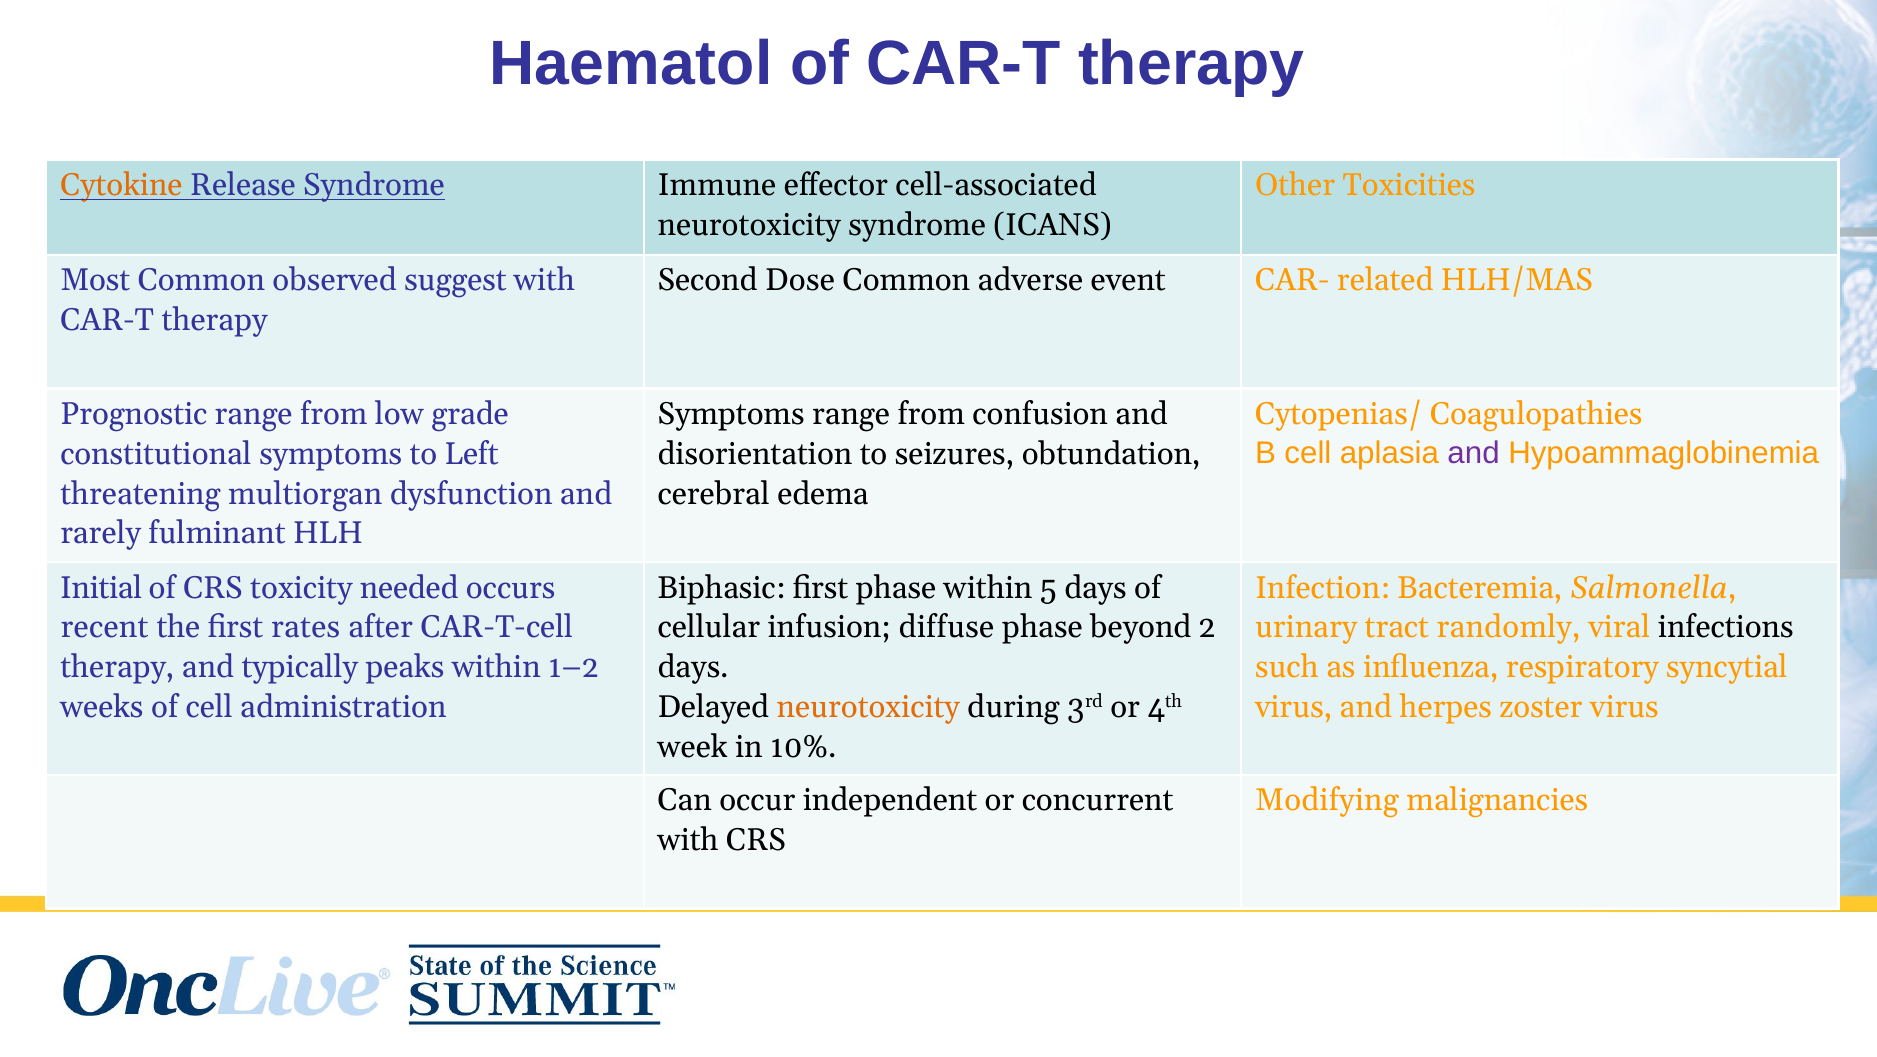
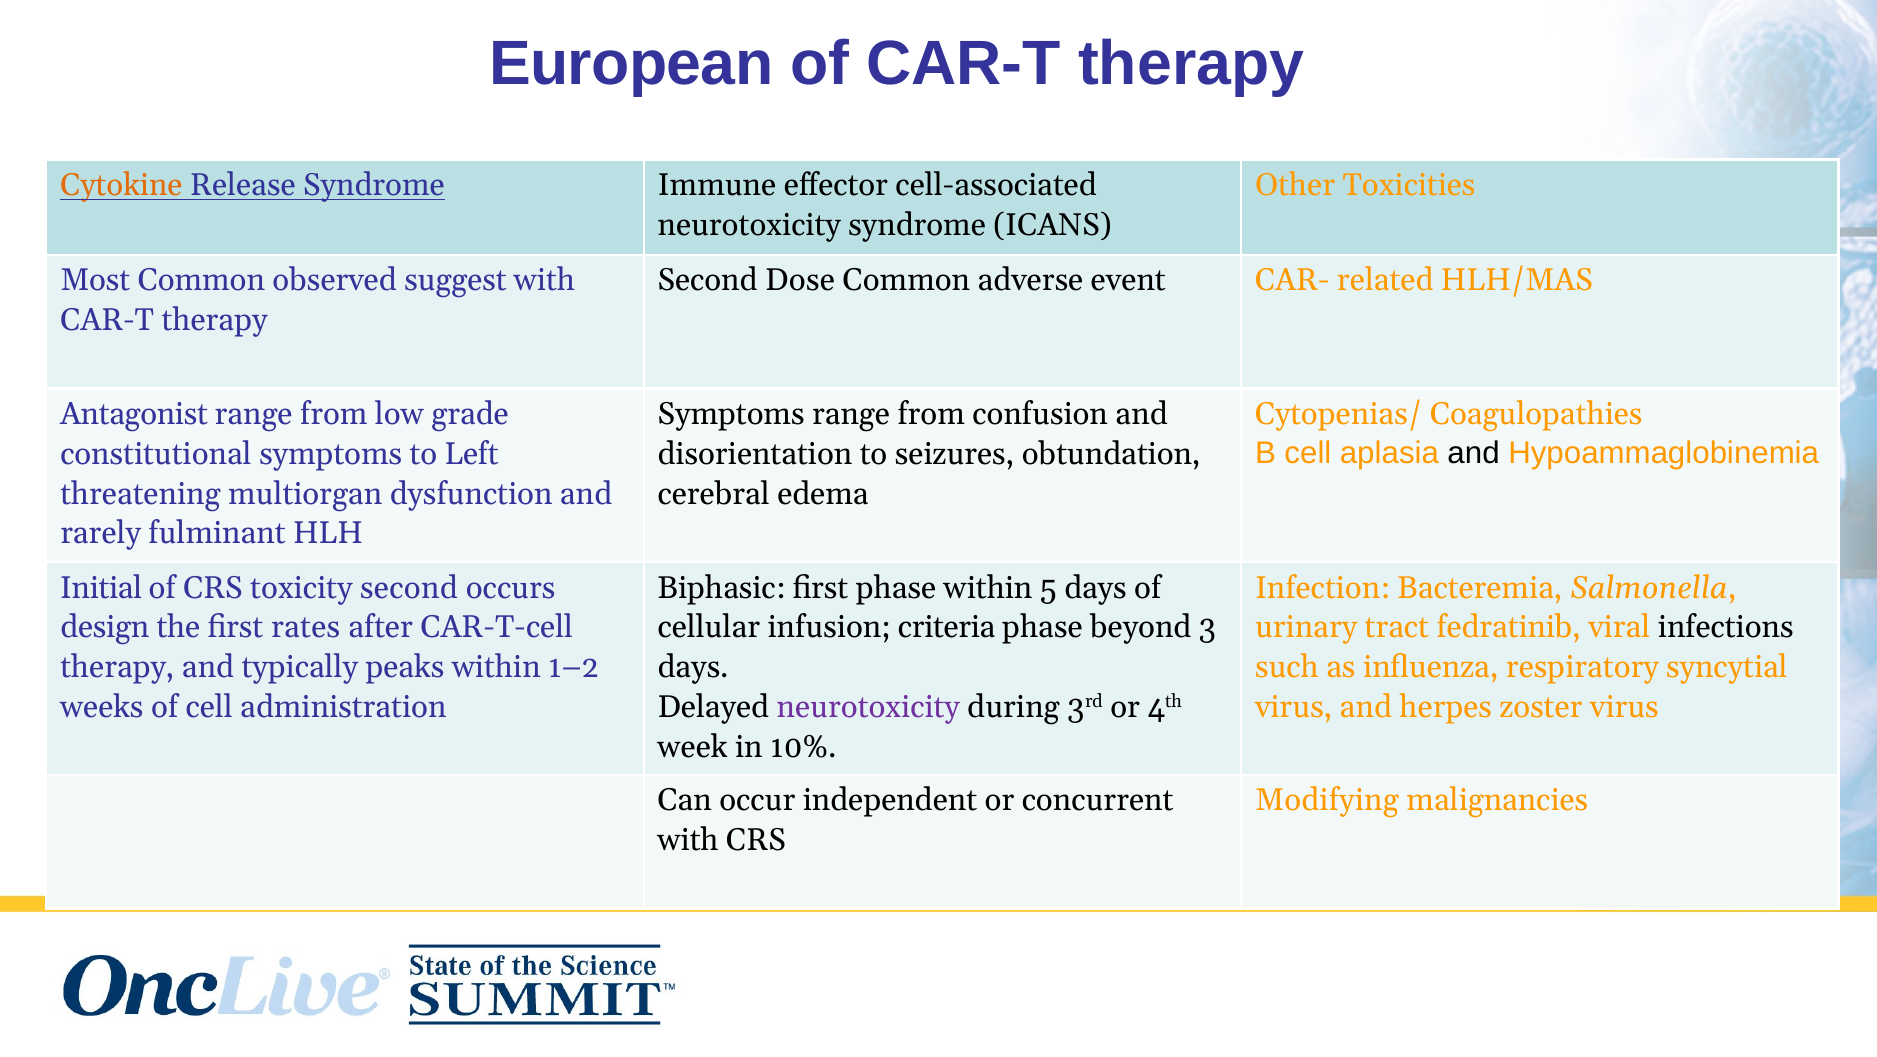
Haematol: Haematol -> European
Prognostic: Prognostic -> Antagonist
and at (1474, 453) colour: purple -> black
toxicity needed: needed -> second
recent: recent -> design
diffuse: diffuse -> criteria
2: 2 -> 3
randomly: randomly -> fedratinib
neurotoxicity at (868, 707) colour: orange -> purple
